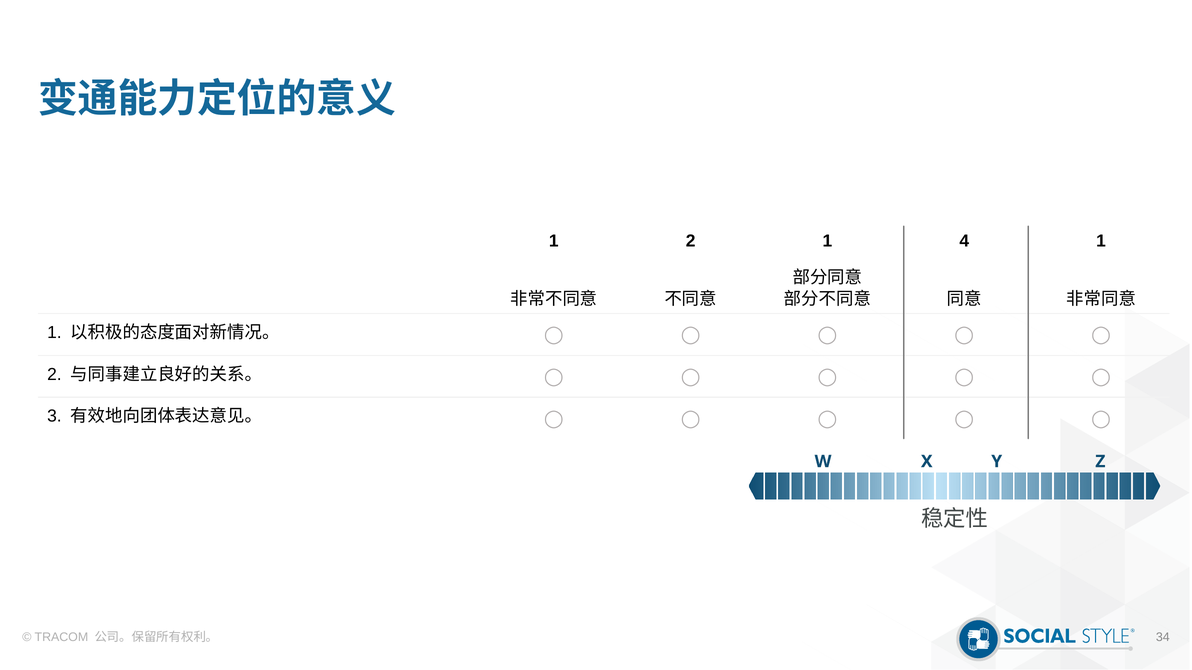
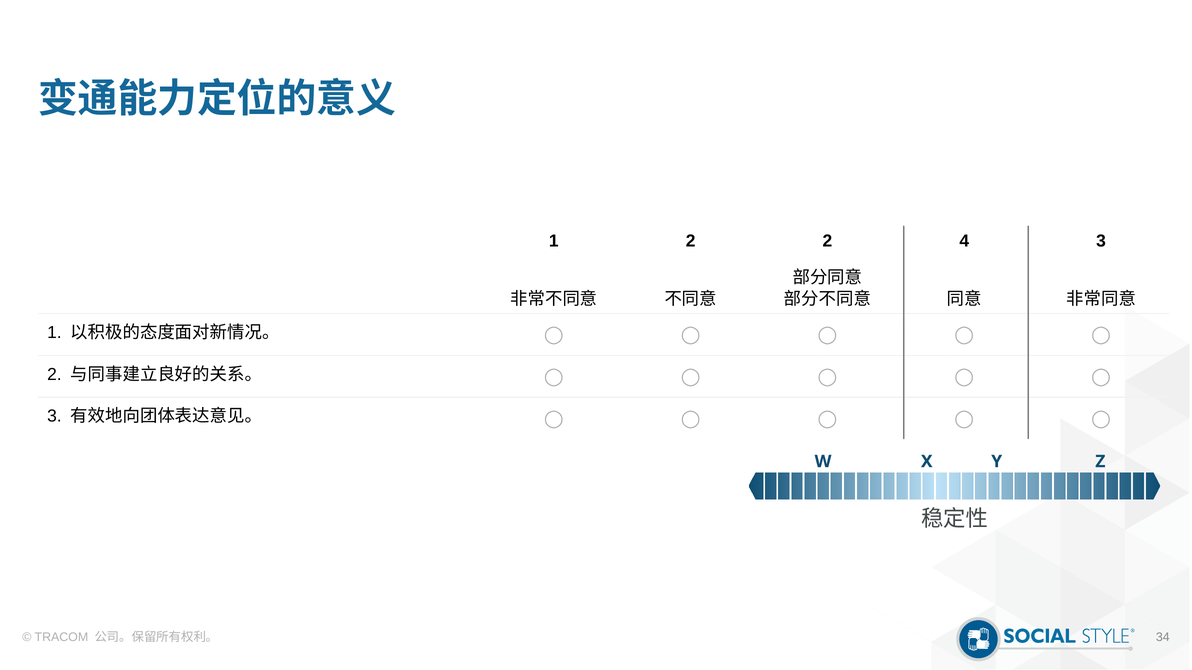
2 1: 1 -> 2
4 1: 1 -> 3
